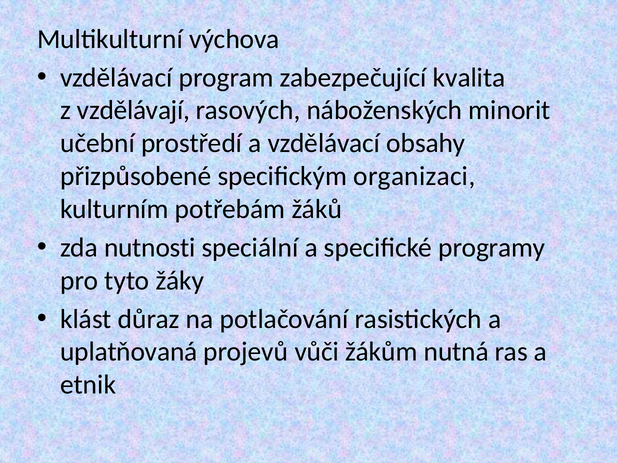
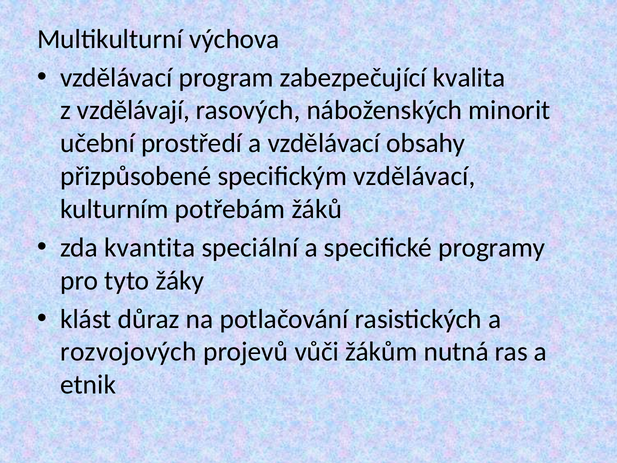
specifickým organizaci: organizaci -> vzdělávací
nutnosti: nutnosti -> kvantita
uplatňovaná: uplatňovaná -> rozvojových
